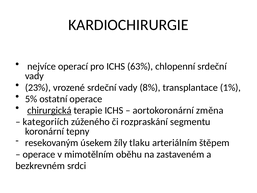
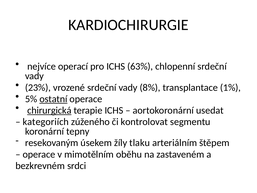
ostatní underline: none -> present
změna: změna -> usedat
rozpraskání: rozpraskání -> kontrolovat
